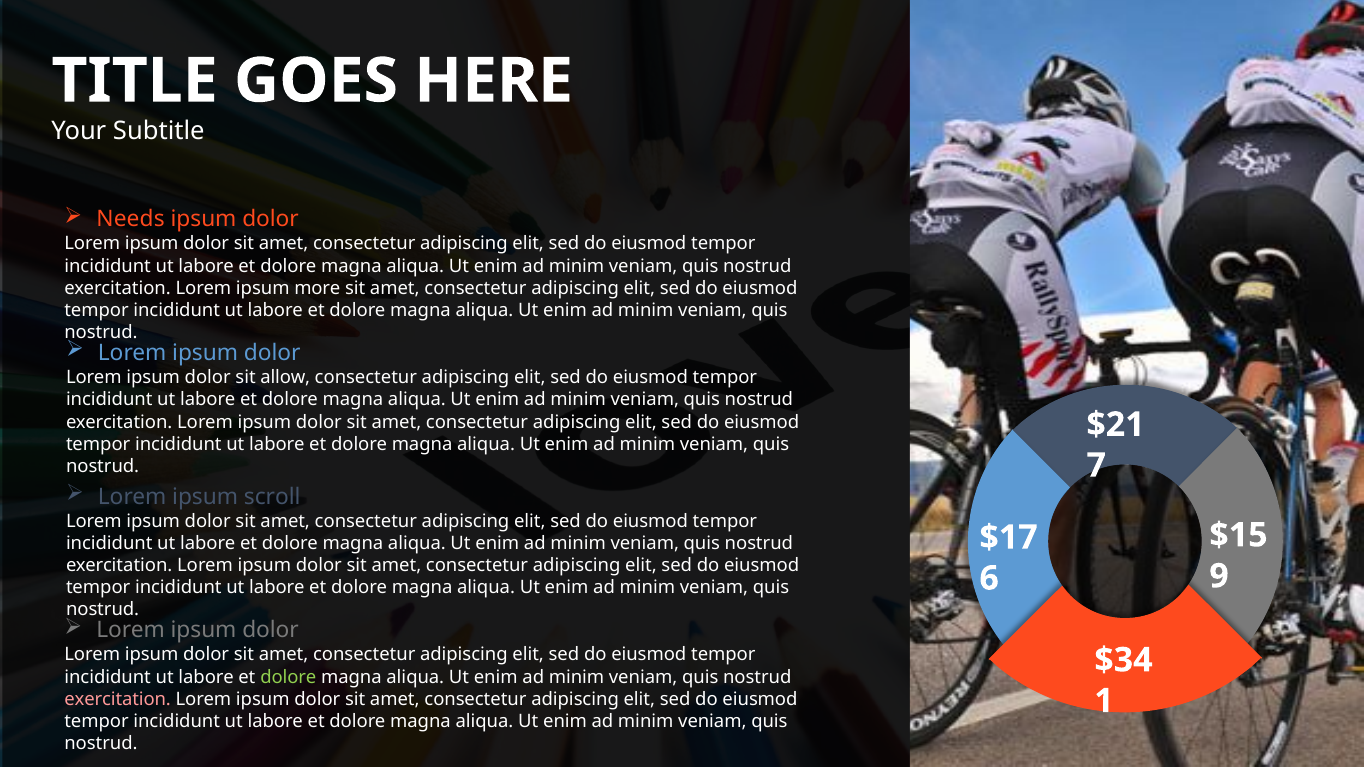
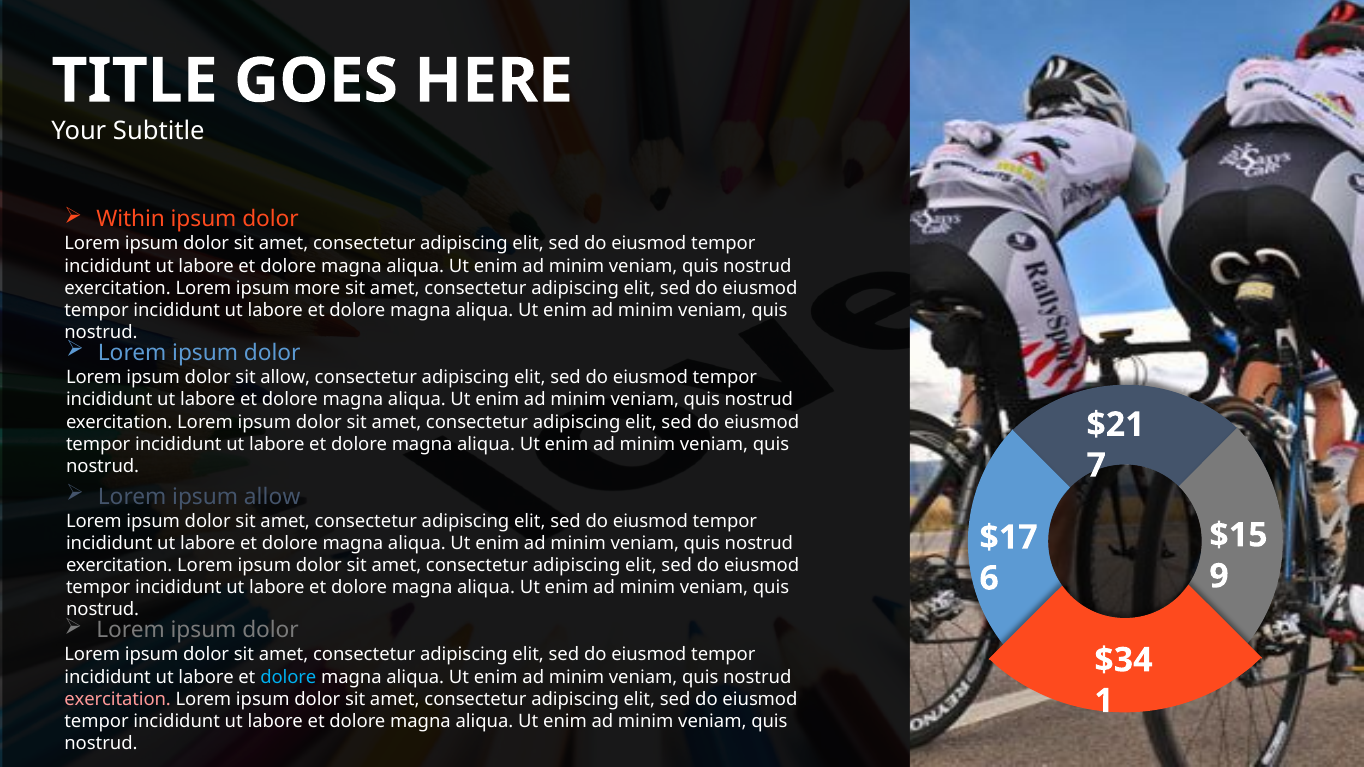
Needs: Needs -> Within
ipsum scroll: scroll -> allow
dolore at (288, 677) colour: light green -> light blue
